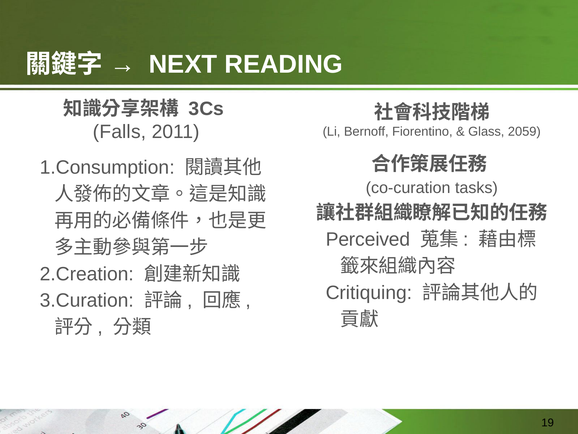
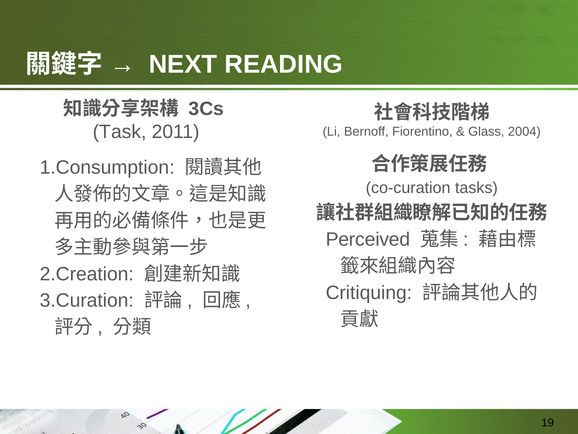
Falls: Falls -> Task
2059: 2059 -> 2004
